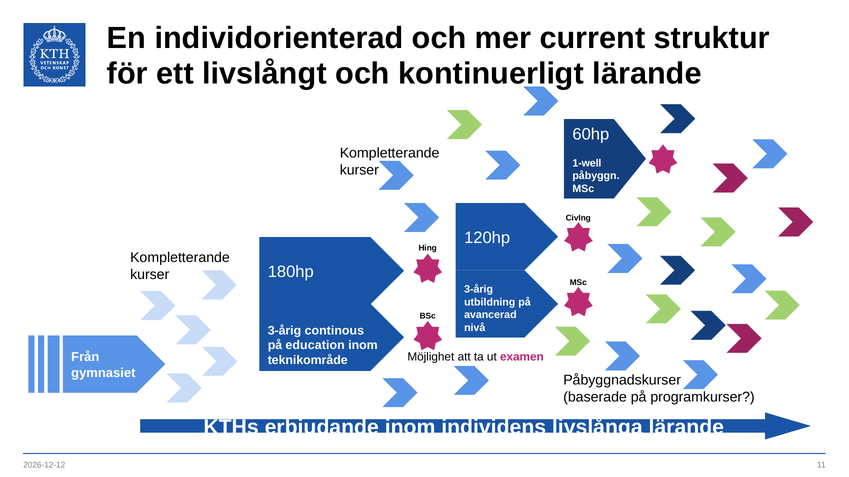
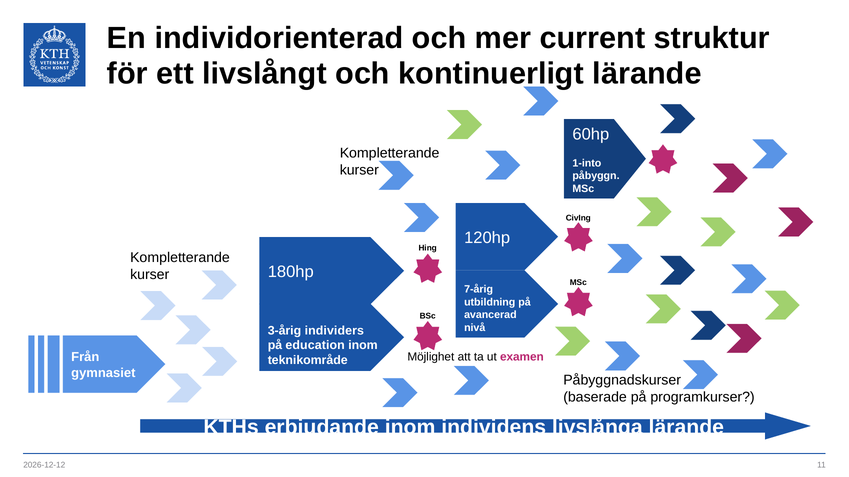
1-well: 1-well -> 1-into
3-årig at (479, 290): 3-årig -> 7-årig
continous: continous -> individers
